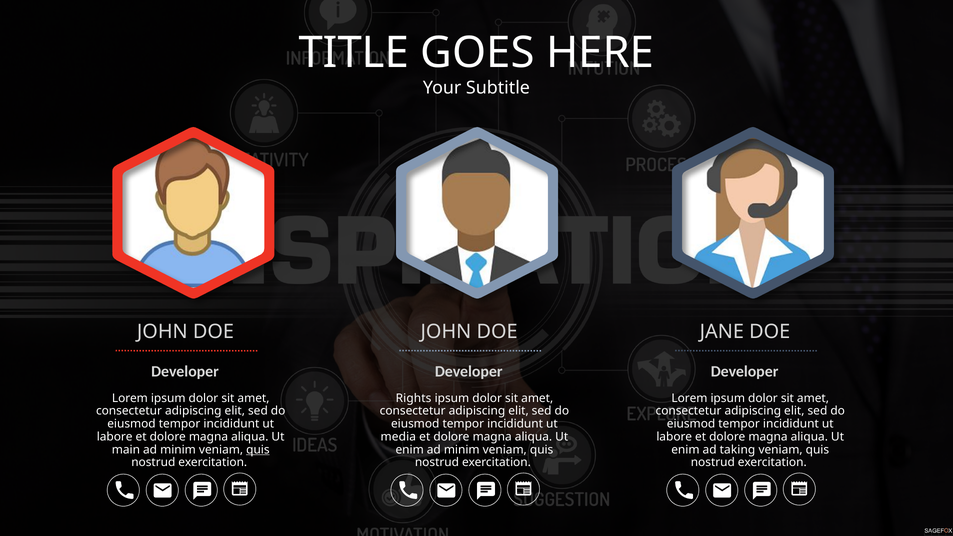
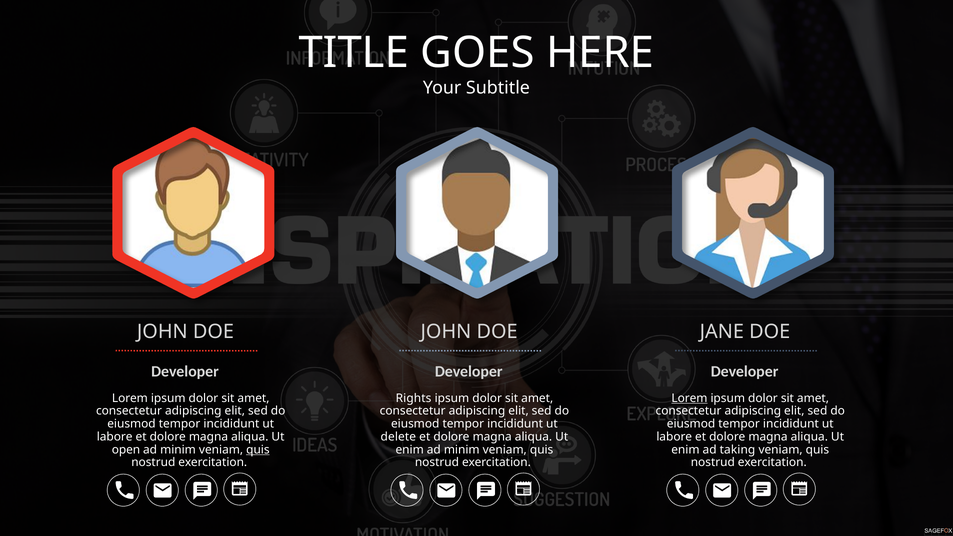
Lorem at (689, 398) underline: none -> present
media: media -> delete
main: main -> open
